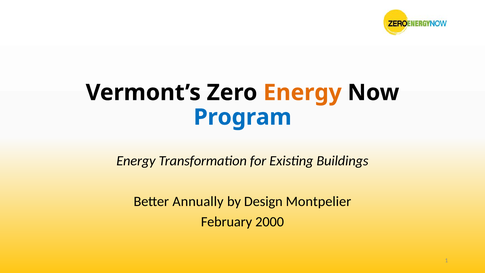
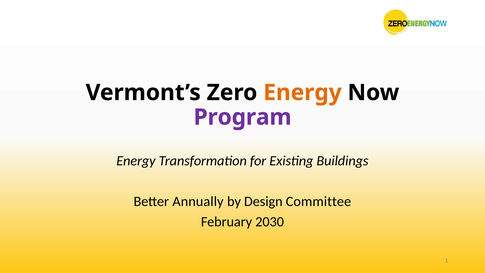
Program colour: blue -> purple
Montpelier: Montpelier -> Committee
2000: 2000 -> 2030
